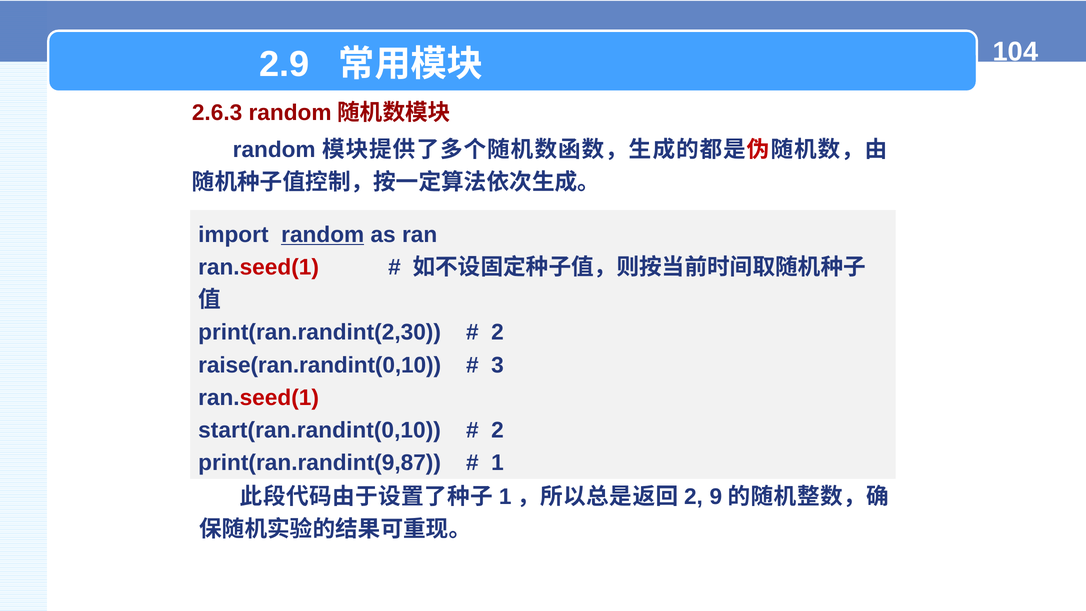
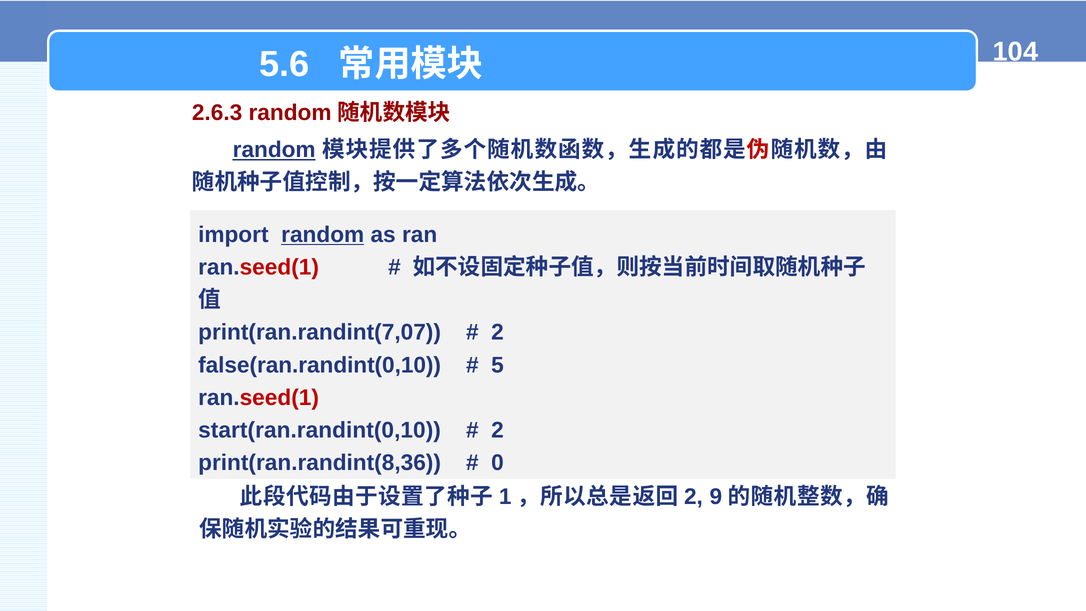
2.9: 2.9 -> 5.6
random at (274, 150) underline: none -> present
print(ran.randint(2,30: print(ran.randint(2,30 -> print(ran.randint(7,07
raise(ran.randint(0,10: raise(ran.randint(0,10 -> false(ran.randint(0,10
3: 3 -> 5
print(ran.randint(9,87: print(ran.randint(9,87 -> print(ran.randint(8,36
1 at (497, 463): 1 -> 0
